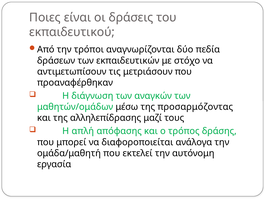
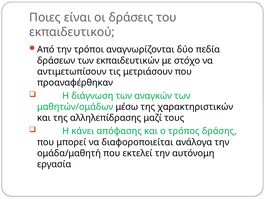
προσαρμόζοντας: προσαρμόζοντας -> χαρακτηριστικών
απλή: απλή -> κάνει
